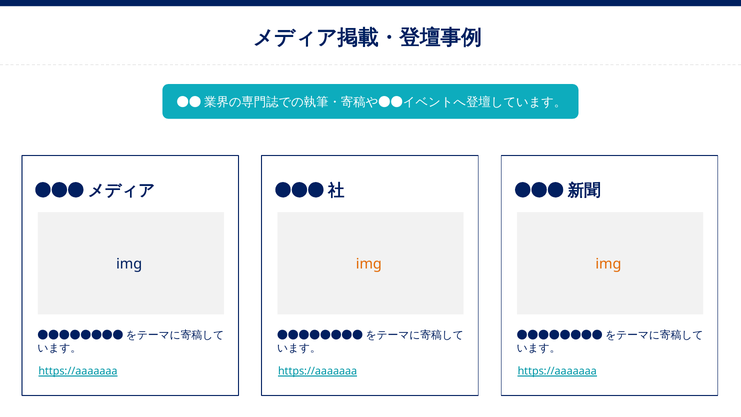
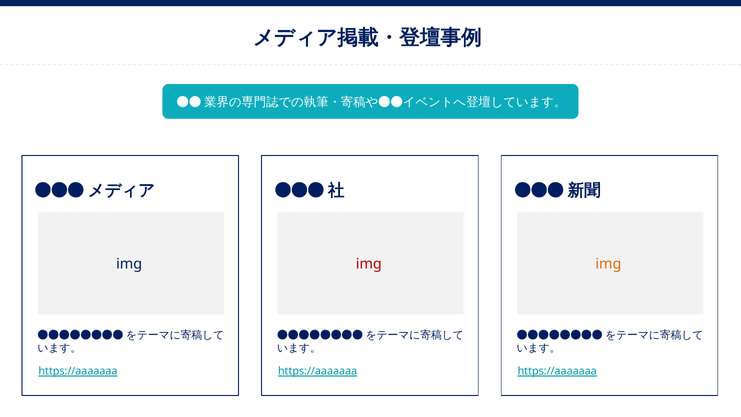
img at (369, 264) colour: orange -> red
